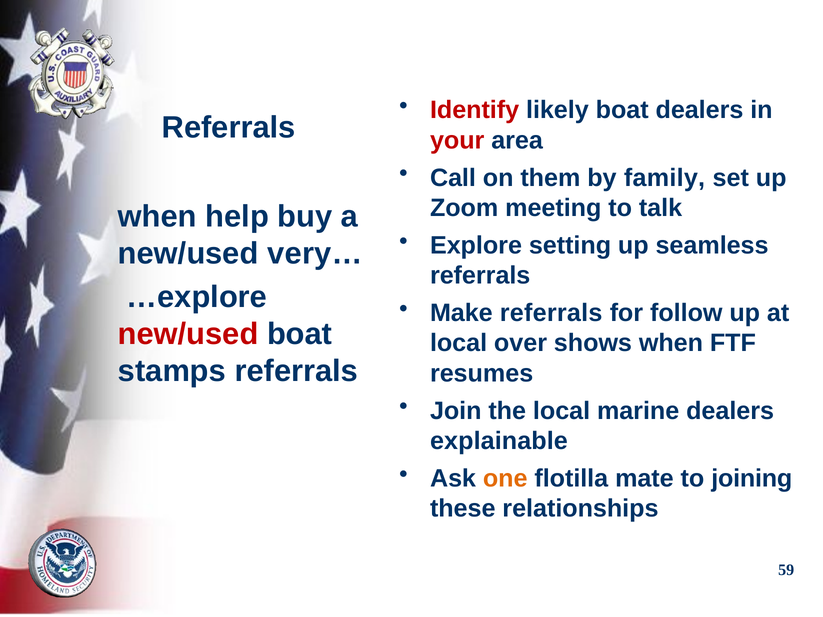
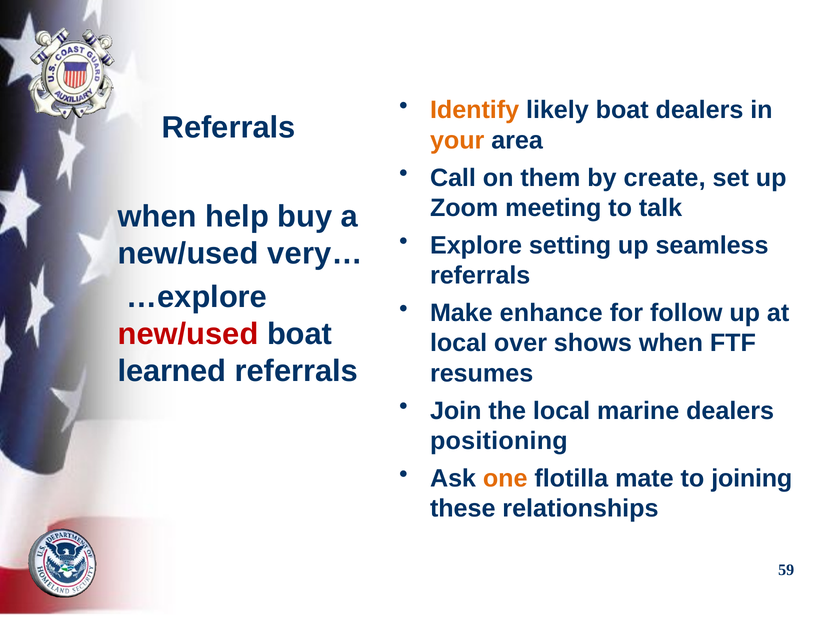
Identify colour: red -> orange
your colour: red -> orange
family: family -> create
Make referrals: referrals -> enhance
stamps: stamps -> learned
explainable: explainable -> positioning
